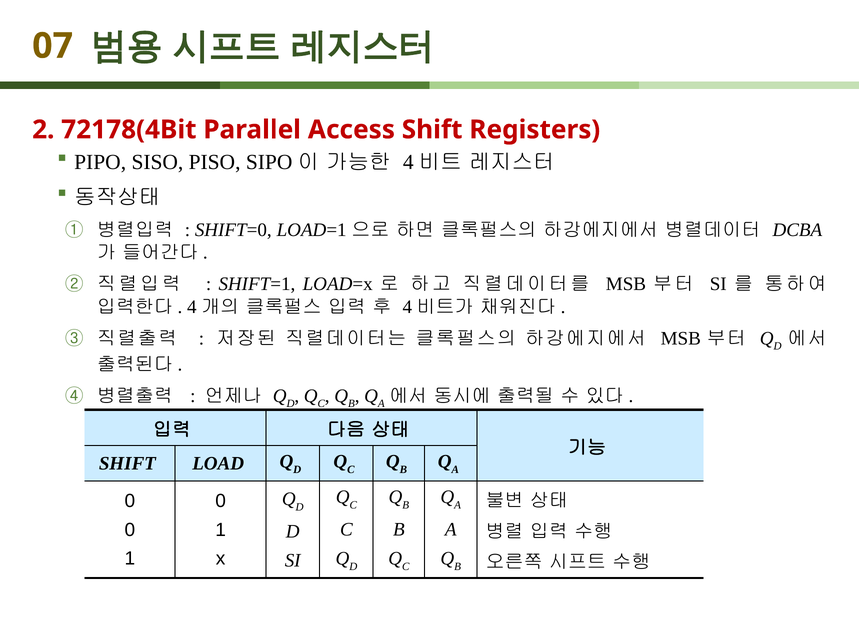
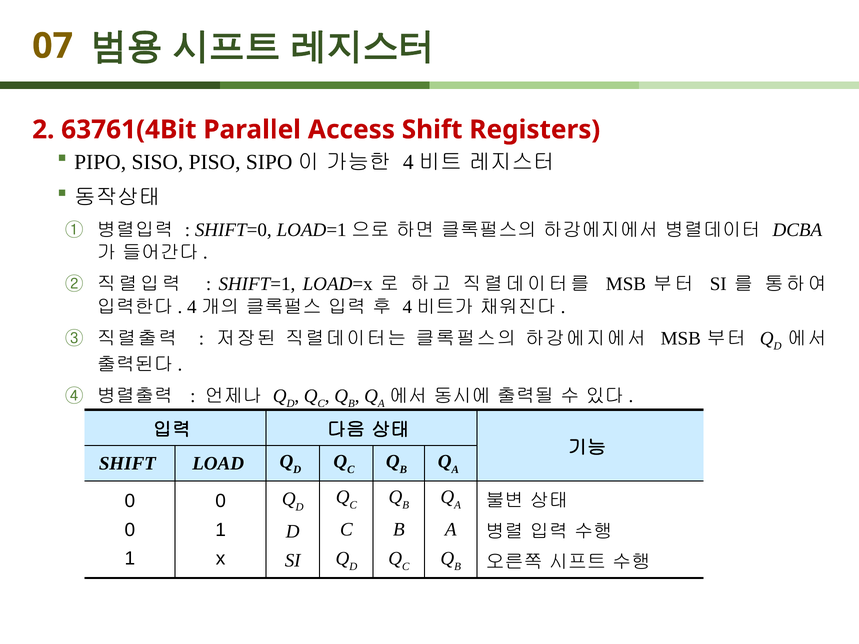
72178(4Bit: 72178(4Bit -> 63761(4Bit
